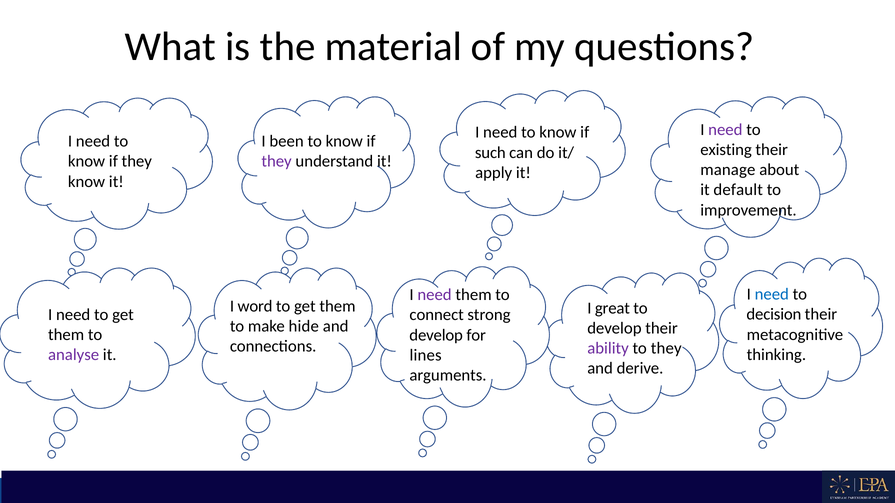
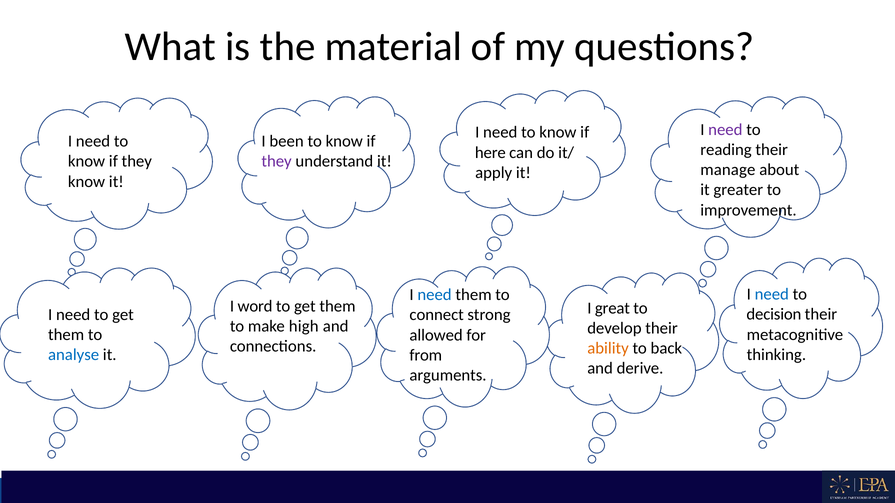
existing: existing -> reading
such: such -> here
default: default -> greater
need at (435, 295) colour: purple -> blue
hide: hide -> high
develop at (436, 335): develop -> allowed
ability colour: purple -> orange
to they: they -> back
analyse colour: purple -> blue
lines: lines -> from
